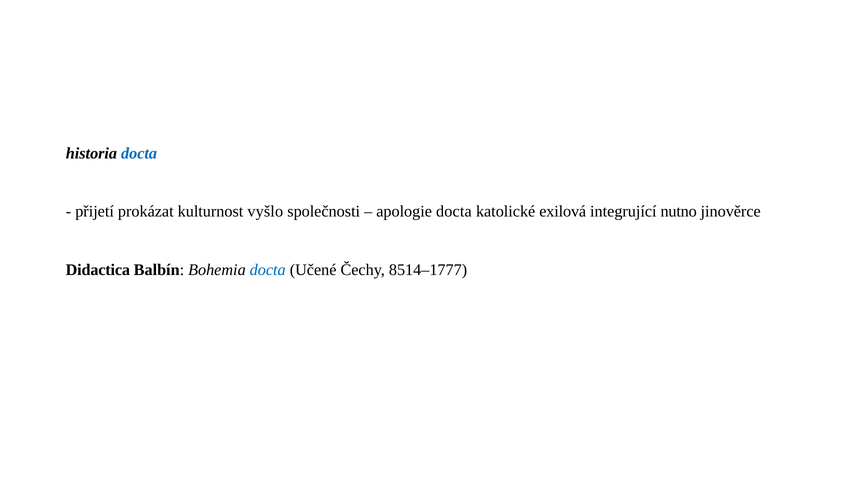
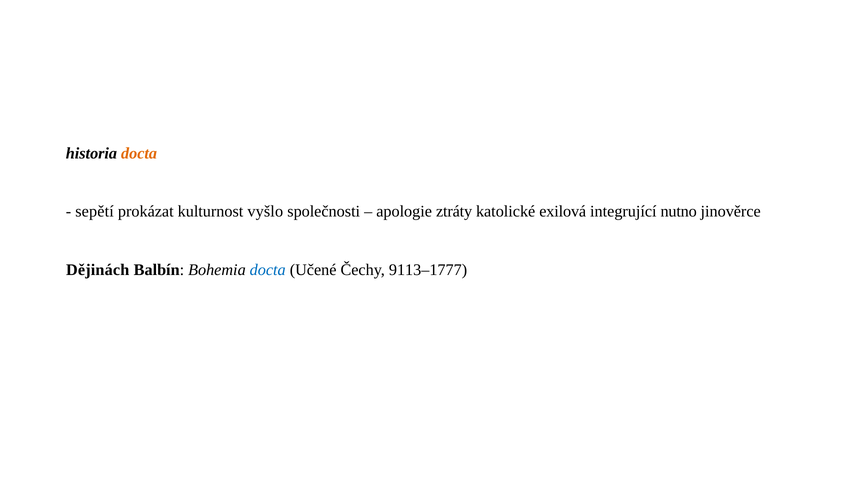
docta at (139, 153) colour: blue -> orange
přijetí: přijetí -> sepětí
apologie docta: docta -> ztráty
Didactica: Didactica -> Dějinách
8514–1777: 8514–1777 -> 9113–1777
